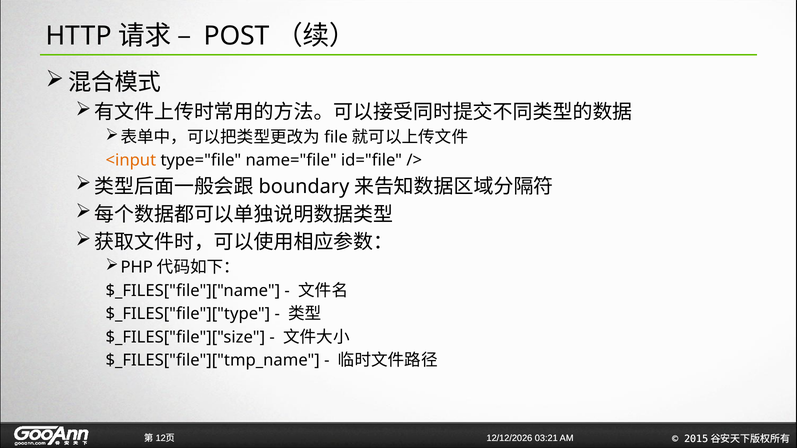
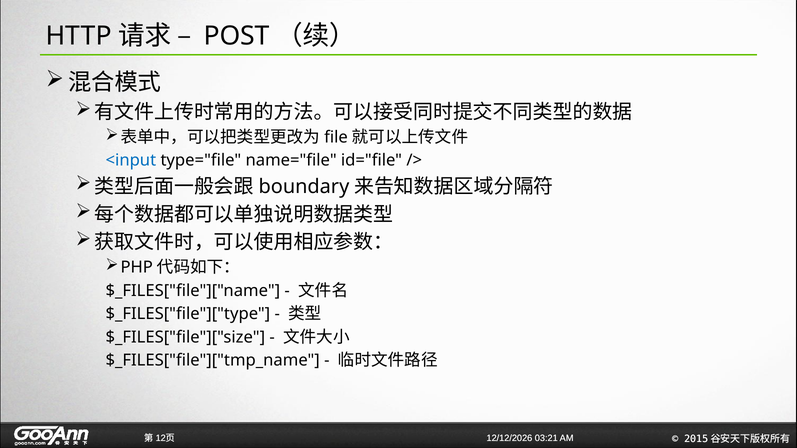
<input colour: orange -> blue
